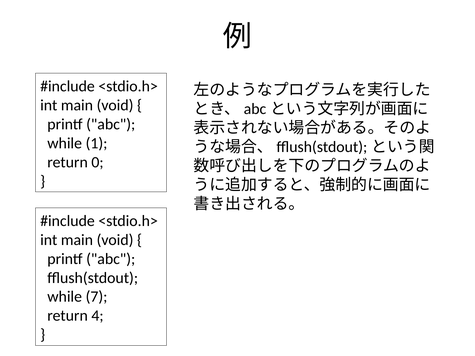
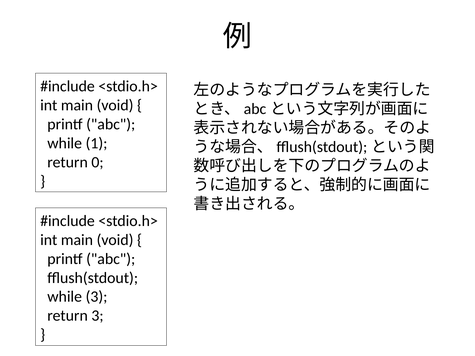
while 7: 7 -> 3
return 4: 4 -> 3
